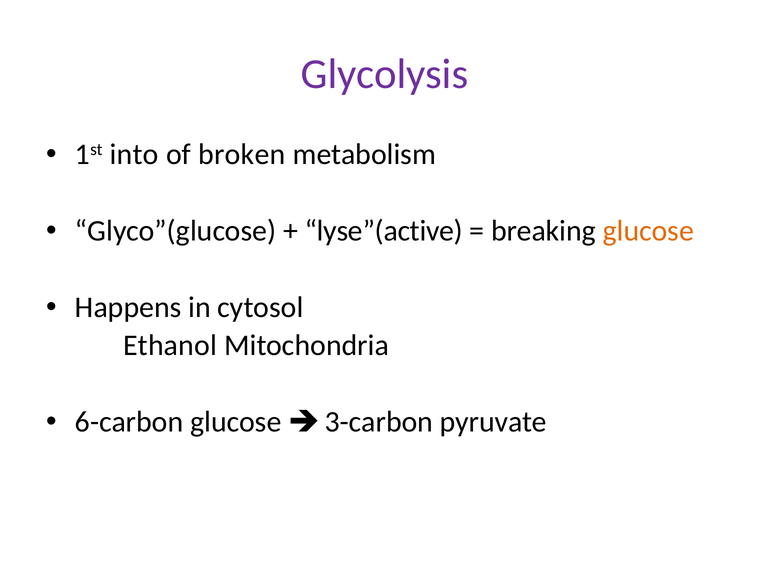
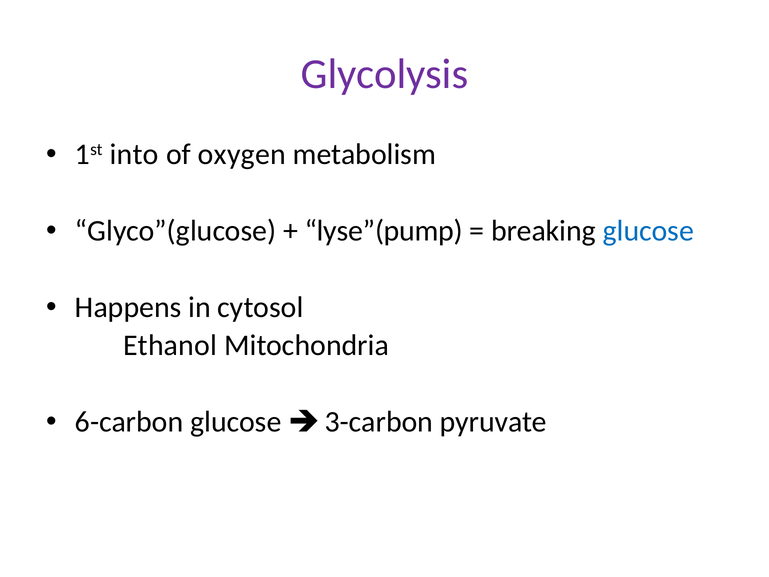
broken: broken -> oxygen
lyse”(active: lyse”(active -> lyse”(pump
glucose at (648, 231) colour: orange -> blue
